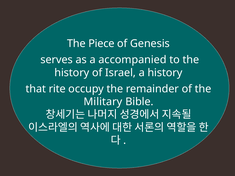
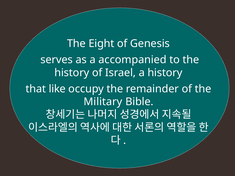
Piece: Piece -> Eight
rite: rite -> like
